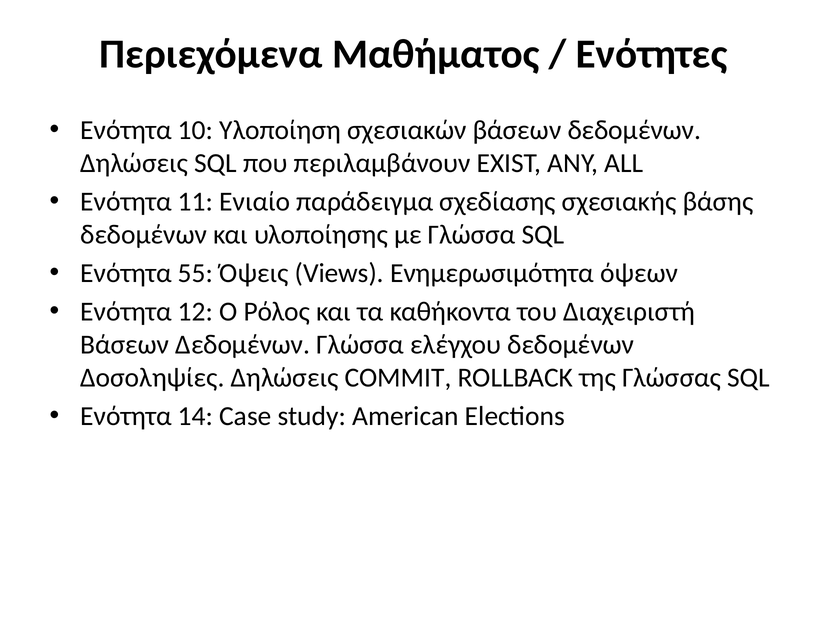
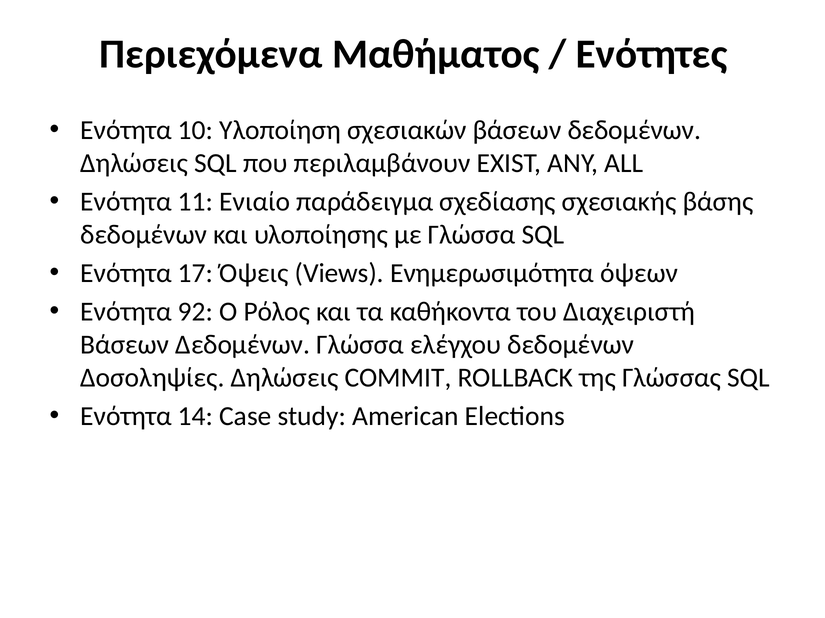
55: 55 -> 17
12: 12 -> 92
